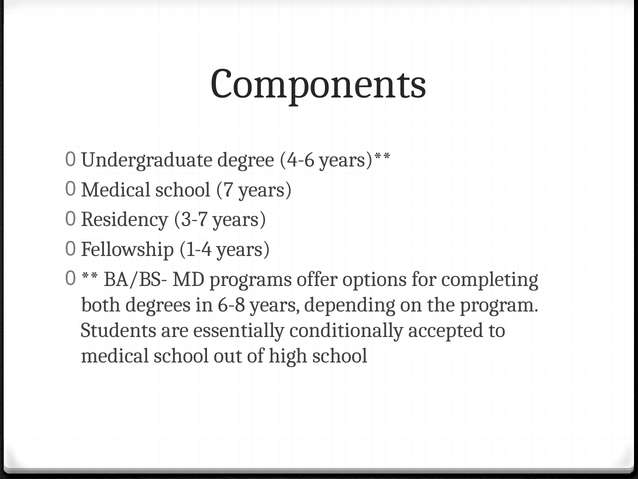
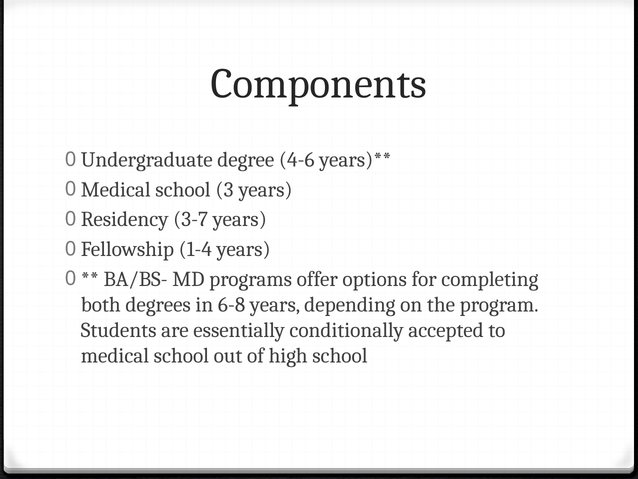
7: 7 -> 3
